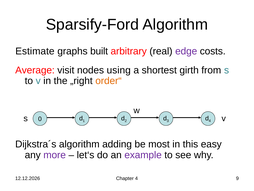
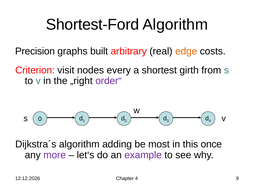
Sparsify-Ford: Sparsify-Ford -> Shortest-Ford
Estimate: Estimate -> Precision
edge colour: purple -> orange
Average: Average -> Criterion
using: using -> every
order“ colour: orange -> purple
easy: easy -> once
